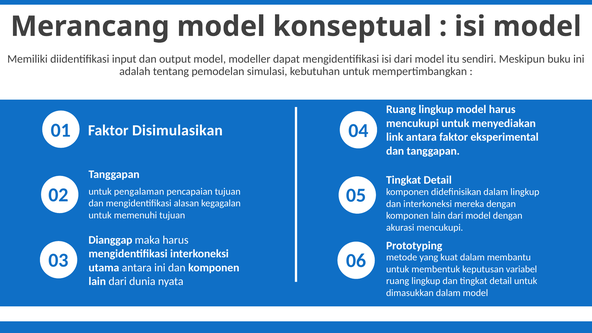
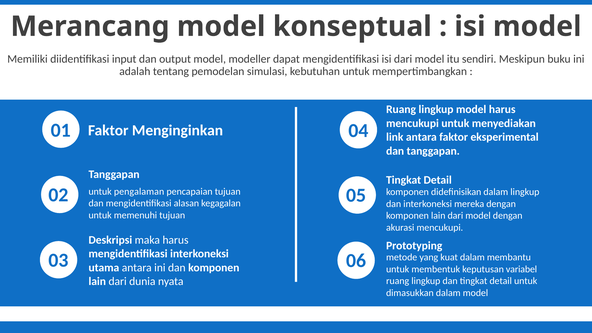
Disimulasikan: Disimulasikan -> Menginginkan
Dianggap: Dianggap -> Deskripsi
